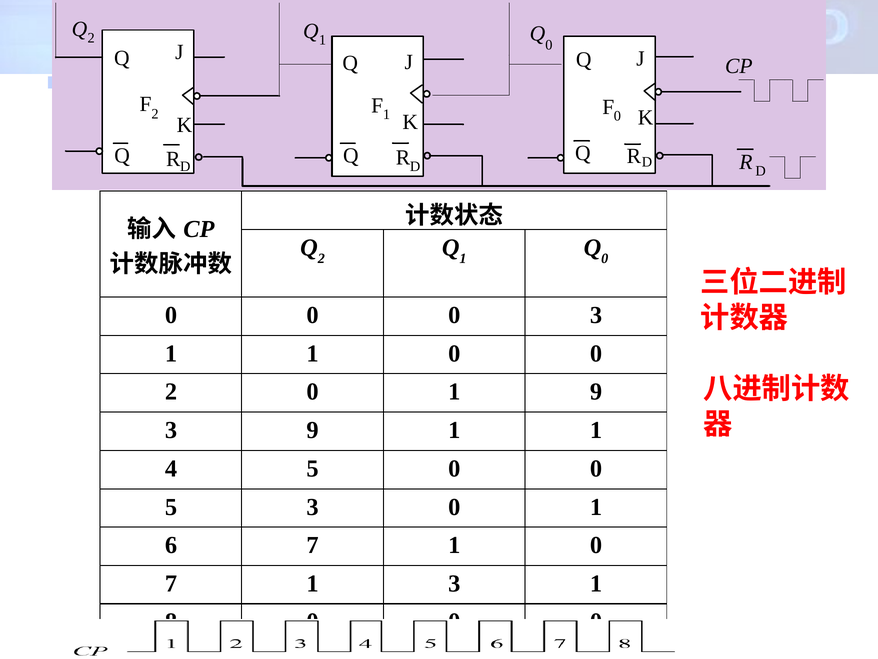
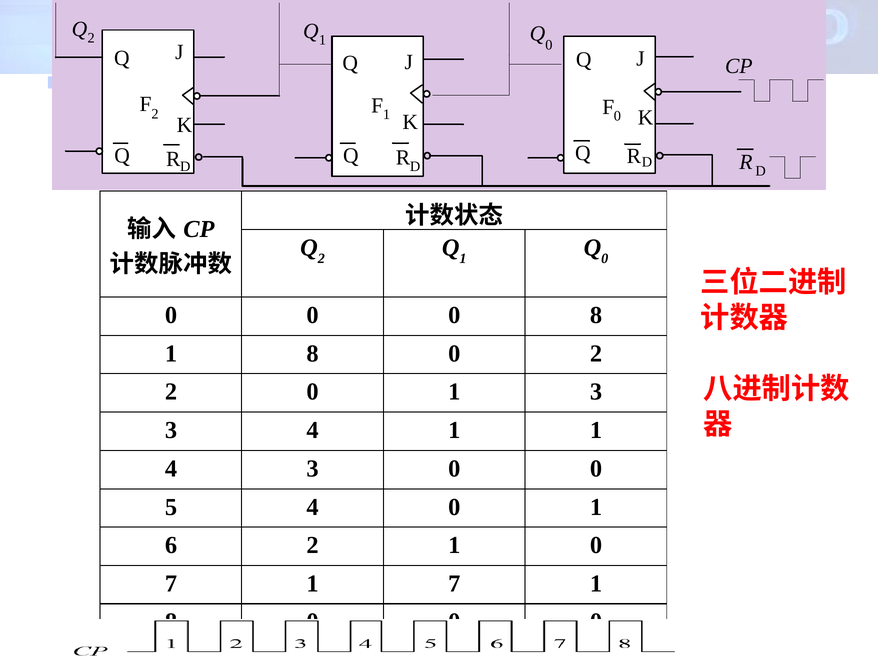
0 3: 3 -> 8
1 at (313, 353): 1 -> 8
0 at (596, 353): 0 -> 2
1 9: 9 -> 3
3 9: 9 -> 4
4 5: 5 -> 3
5 3: 3 -> 4
6 7: 7 -> 2
1 3: 3 -> 7
